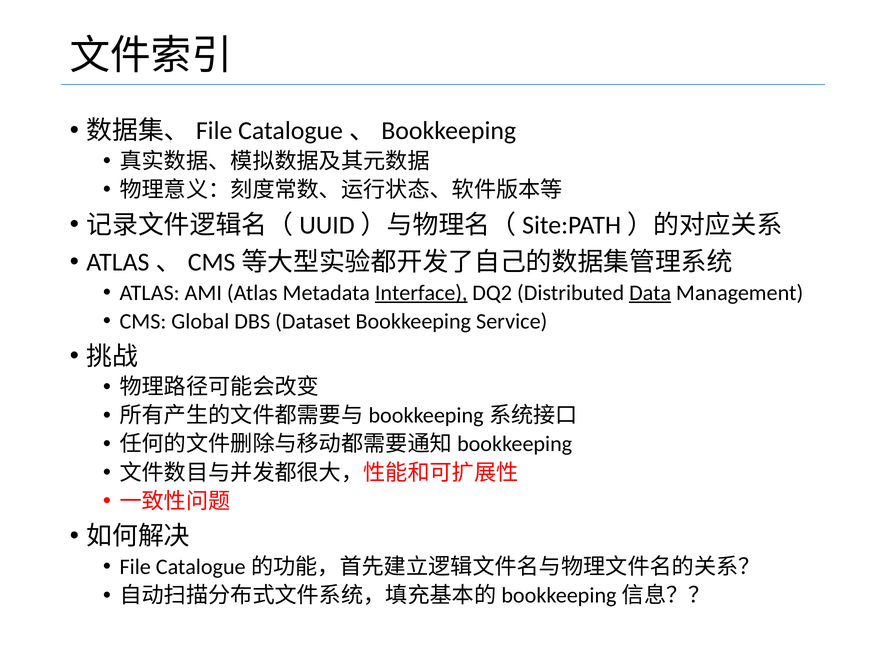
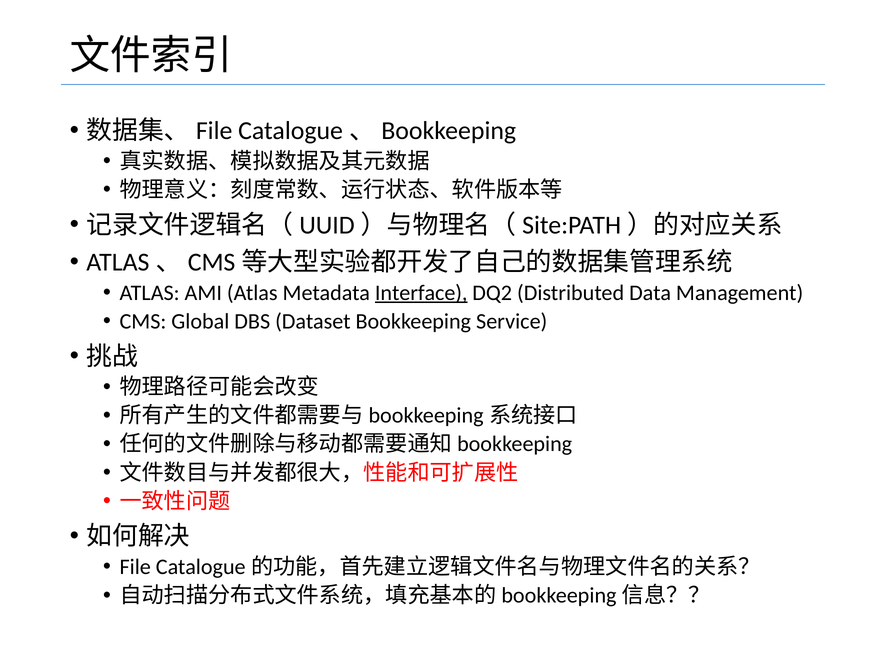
Data underline: present -> none
